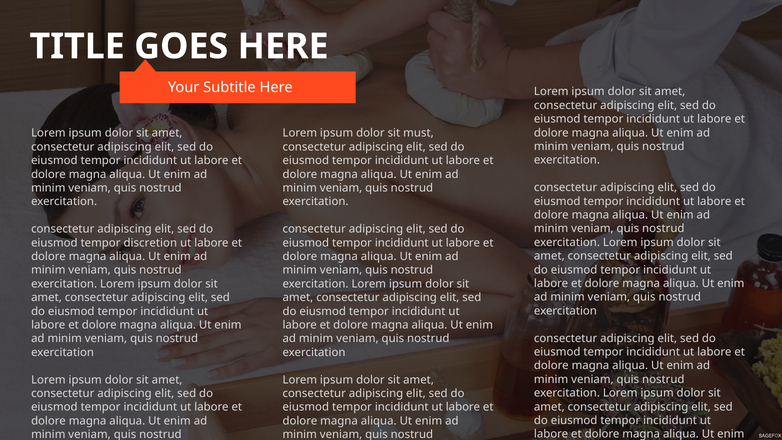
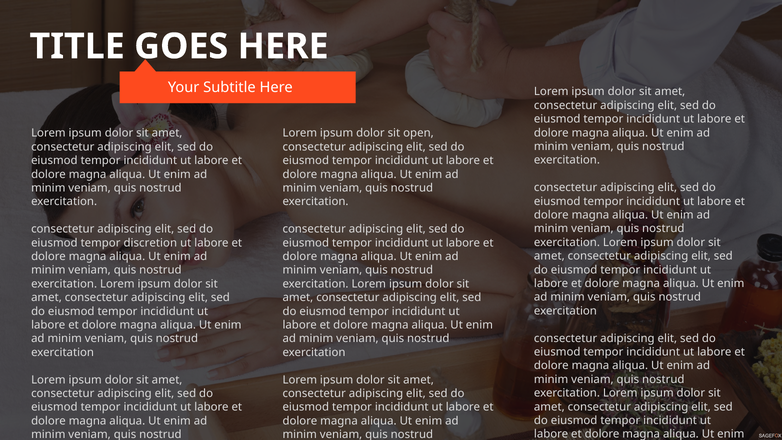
must: must -> open
